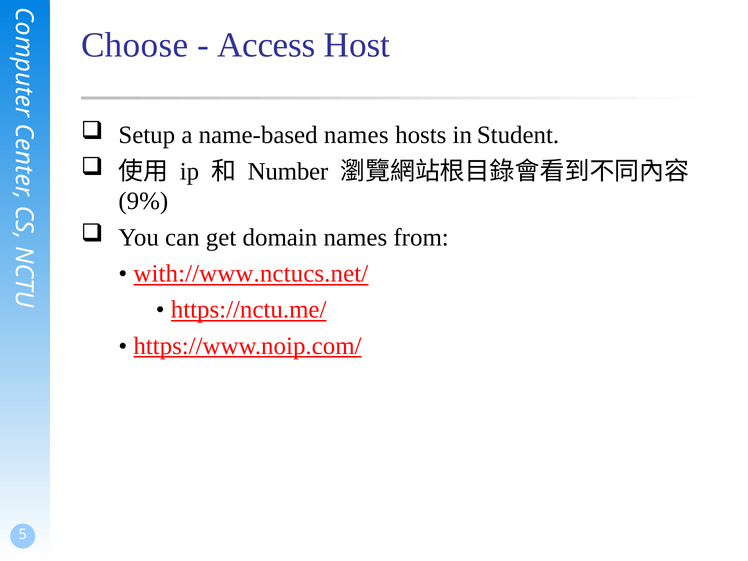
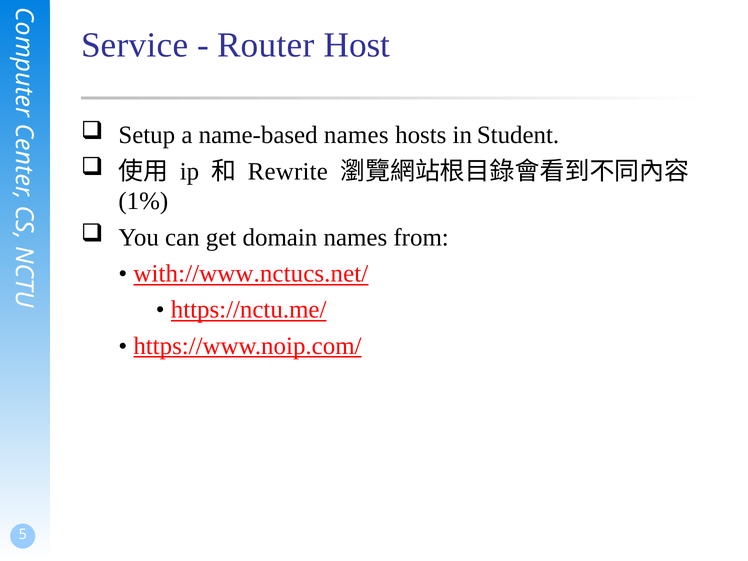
Choose: Choose -> Service
Access: Access -> Router
Number: Number -> Rewrite
9%: 9% -> 1%
